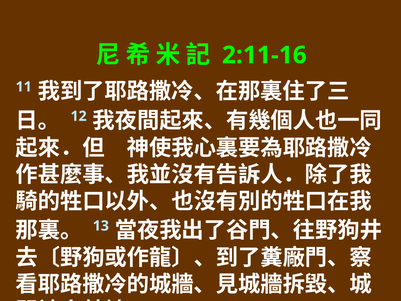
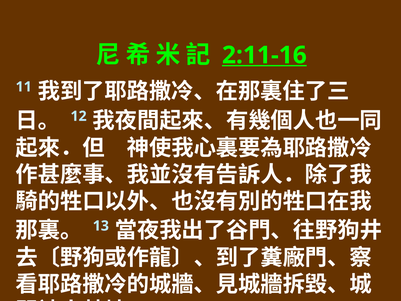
2:11-16 underline: none -> present
